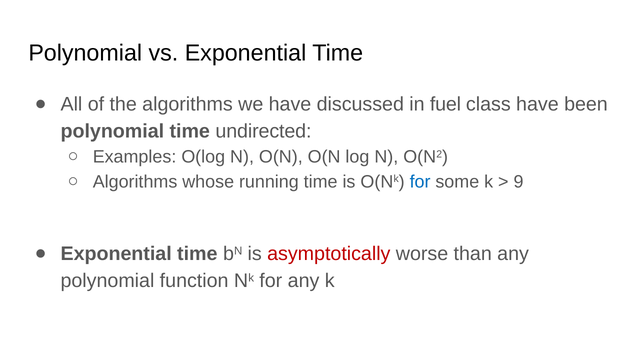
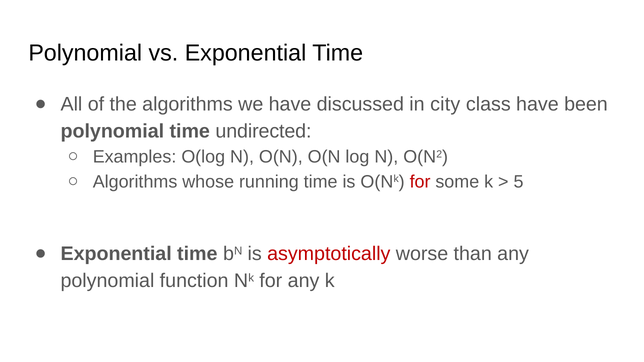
fuel: fuel -> city
for at (420, 182) colour: blue -> red
9: 9 -> 5
